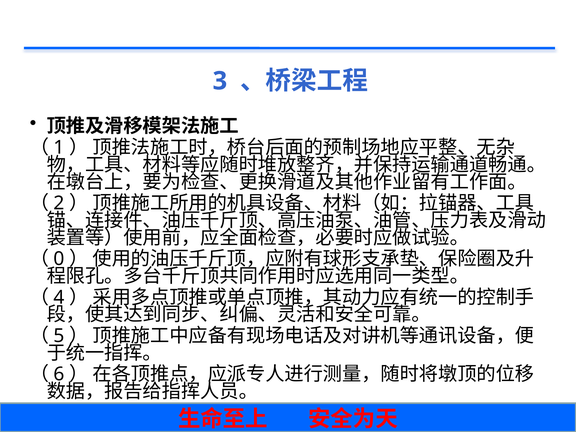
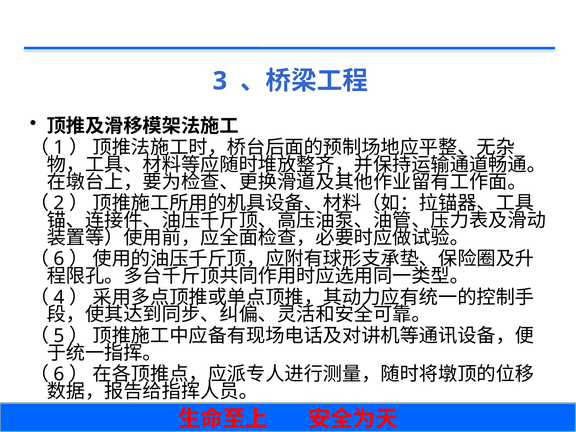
0 at (59, 259): 0 -> 6
